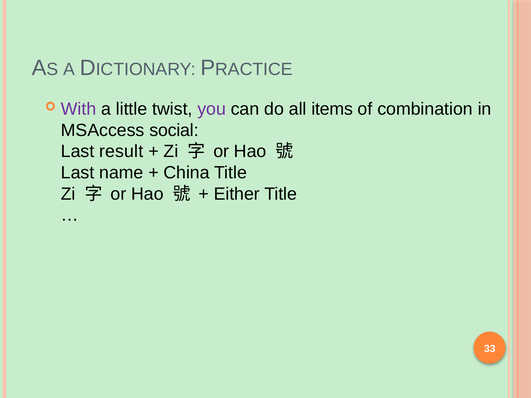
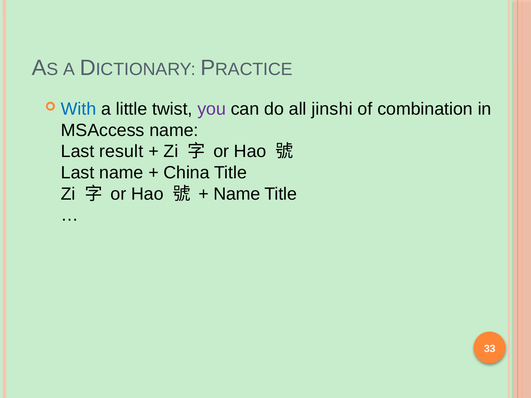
With colour: purple -> blue
items: items -> jinshi
MSAccess social: social -> name
Either at (237, 194): Either -> Name
